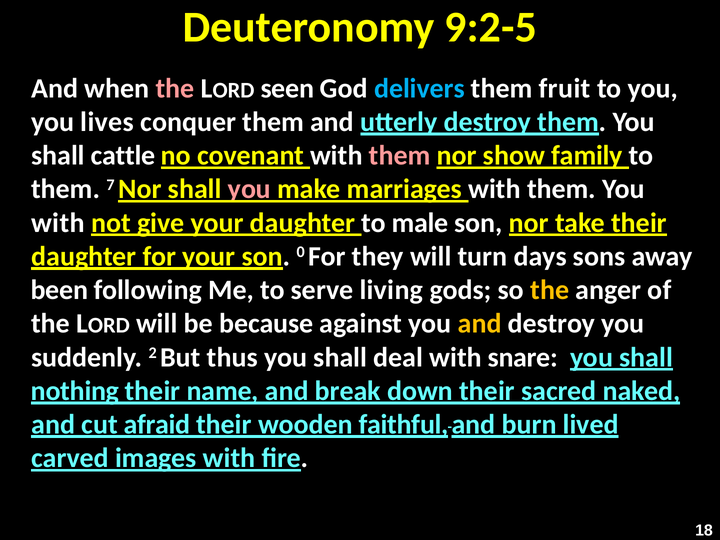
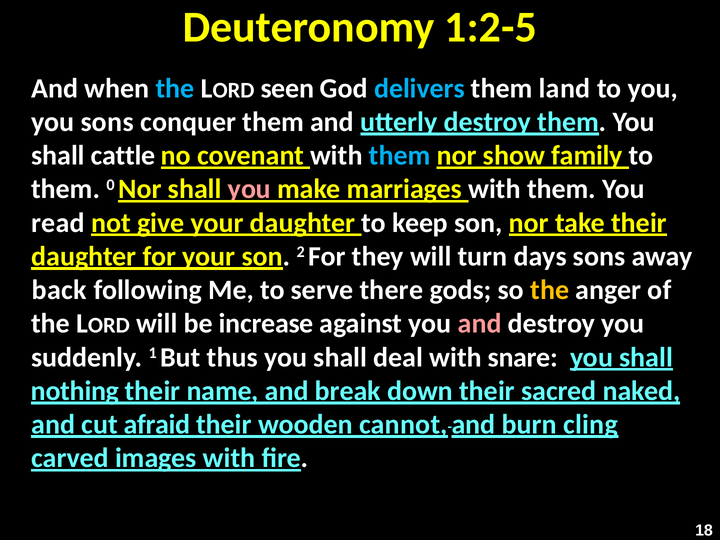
9:2-5: 9:2-5 -> 1:2-5
the at (175, 88) colour: pink -> light blue
fruit: fruit -> land
you lives: lives -> sons
them at (400, 156) colour: pink -> light blue
7: 7 -> 0
with at (58, 223): with -> read
male: male -> keep
0: 0 -> 2
been: been -> back
living: living -> there
because: because -> increase
and at (480, 324) colour: yellow -> pink
2: 2 -> 1
faithful: faithful -> cannot
lived: lived -> cling
